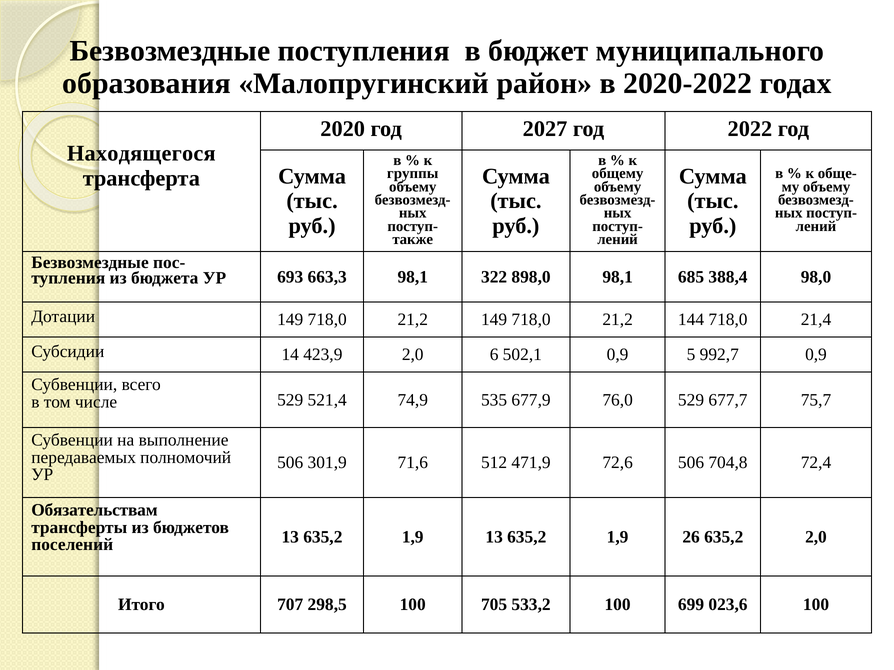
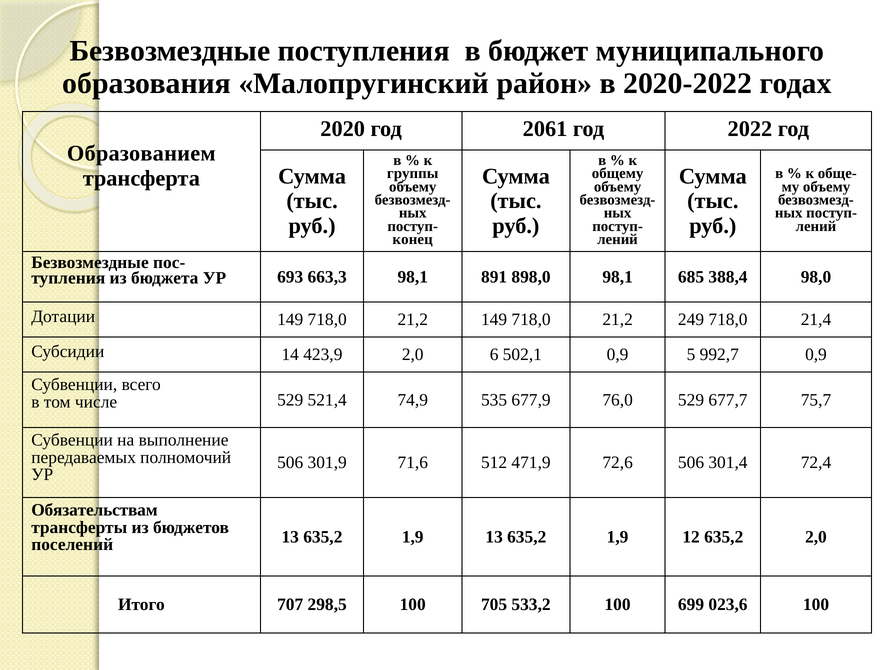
2027: 2027 -> 2061
Находящегося: Находящегося -> Образованием
также: также -> конец
322: 322 -> 891
144: 144 -> 249
704,8: 704,8 -> 301,4
26: 26 -> 12
